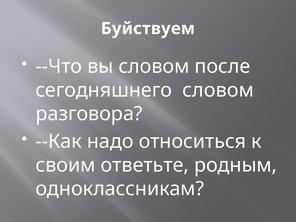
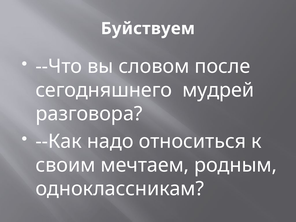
сегодняшнего словом: словом -> мудрей
ответьте: ответьте -> мечтаем
